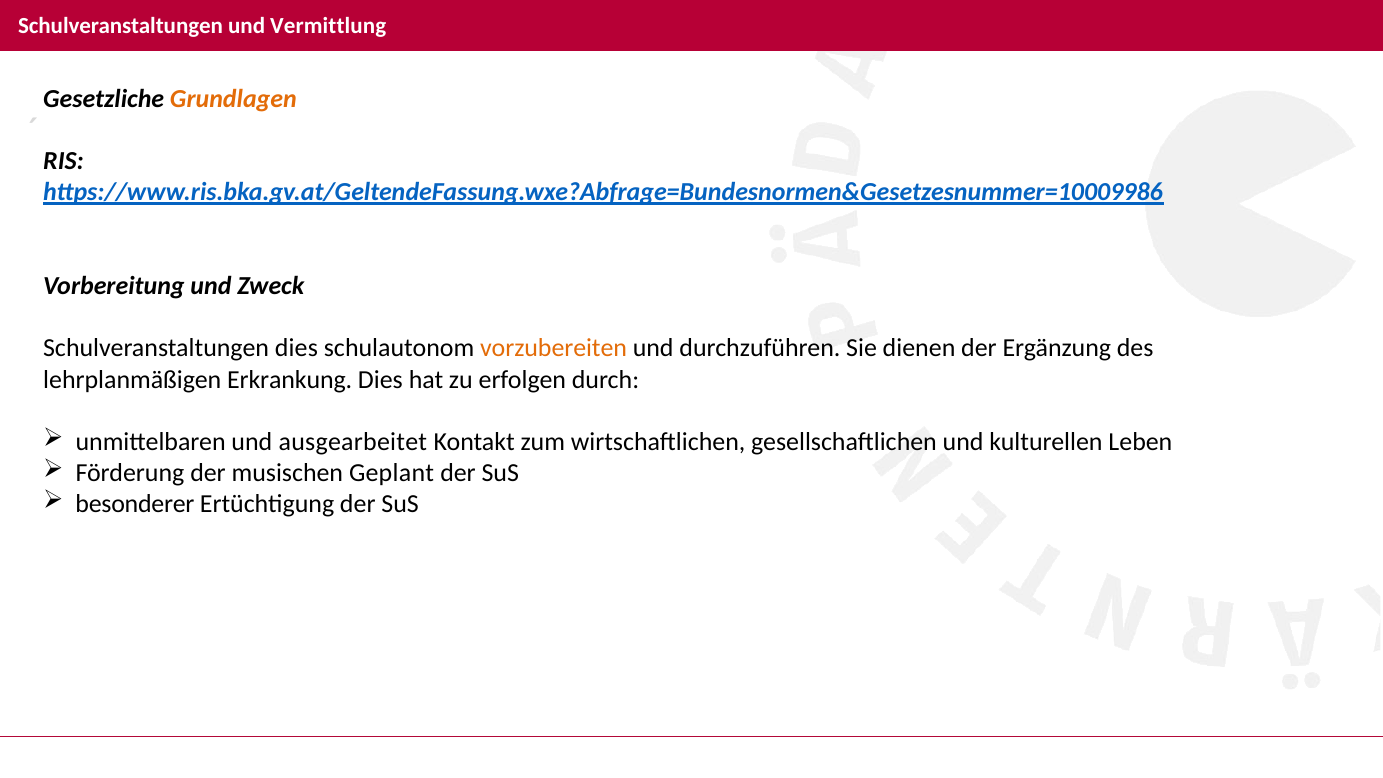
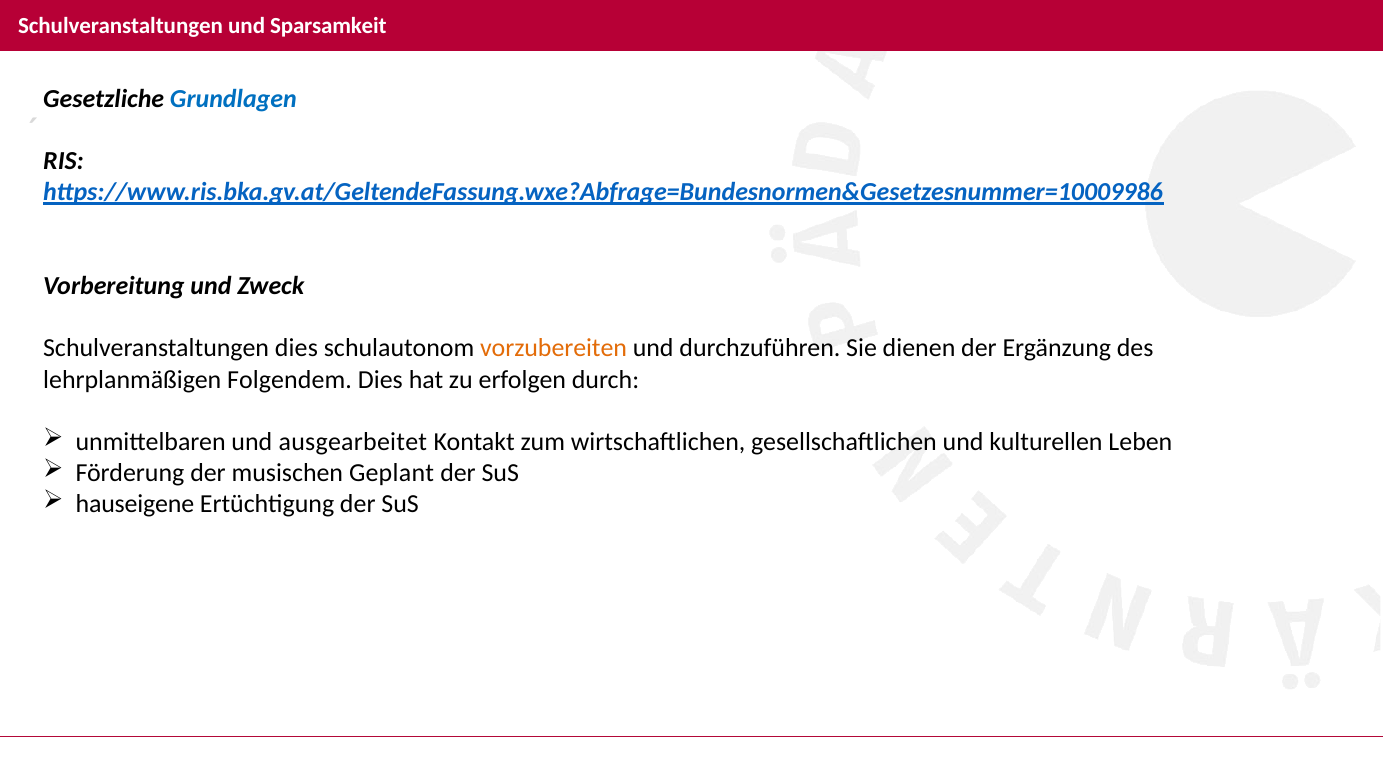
Vermittlung: Vermittlung -> Sparsamkeit
Grundlagen colour: orange -> blue
Erkrankung: Erkrankung -> Folgendem
besonderer: besonderer -> hauseigene
